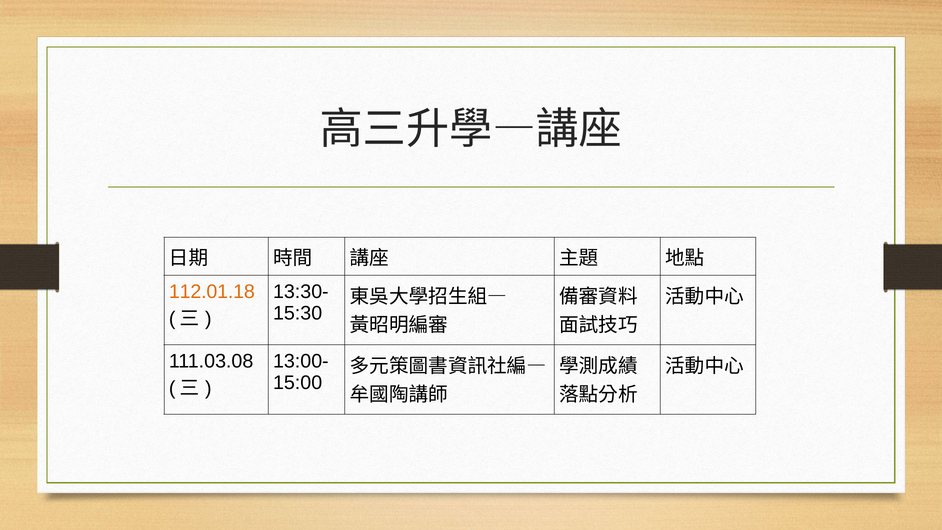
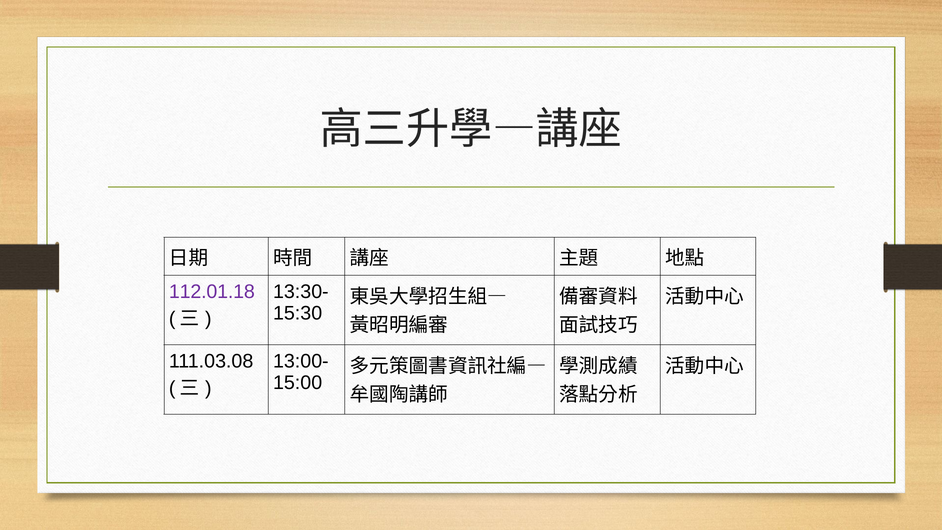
112.01.18 colour: orange -> purple
